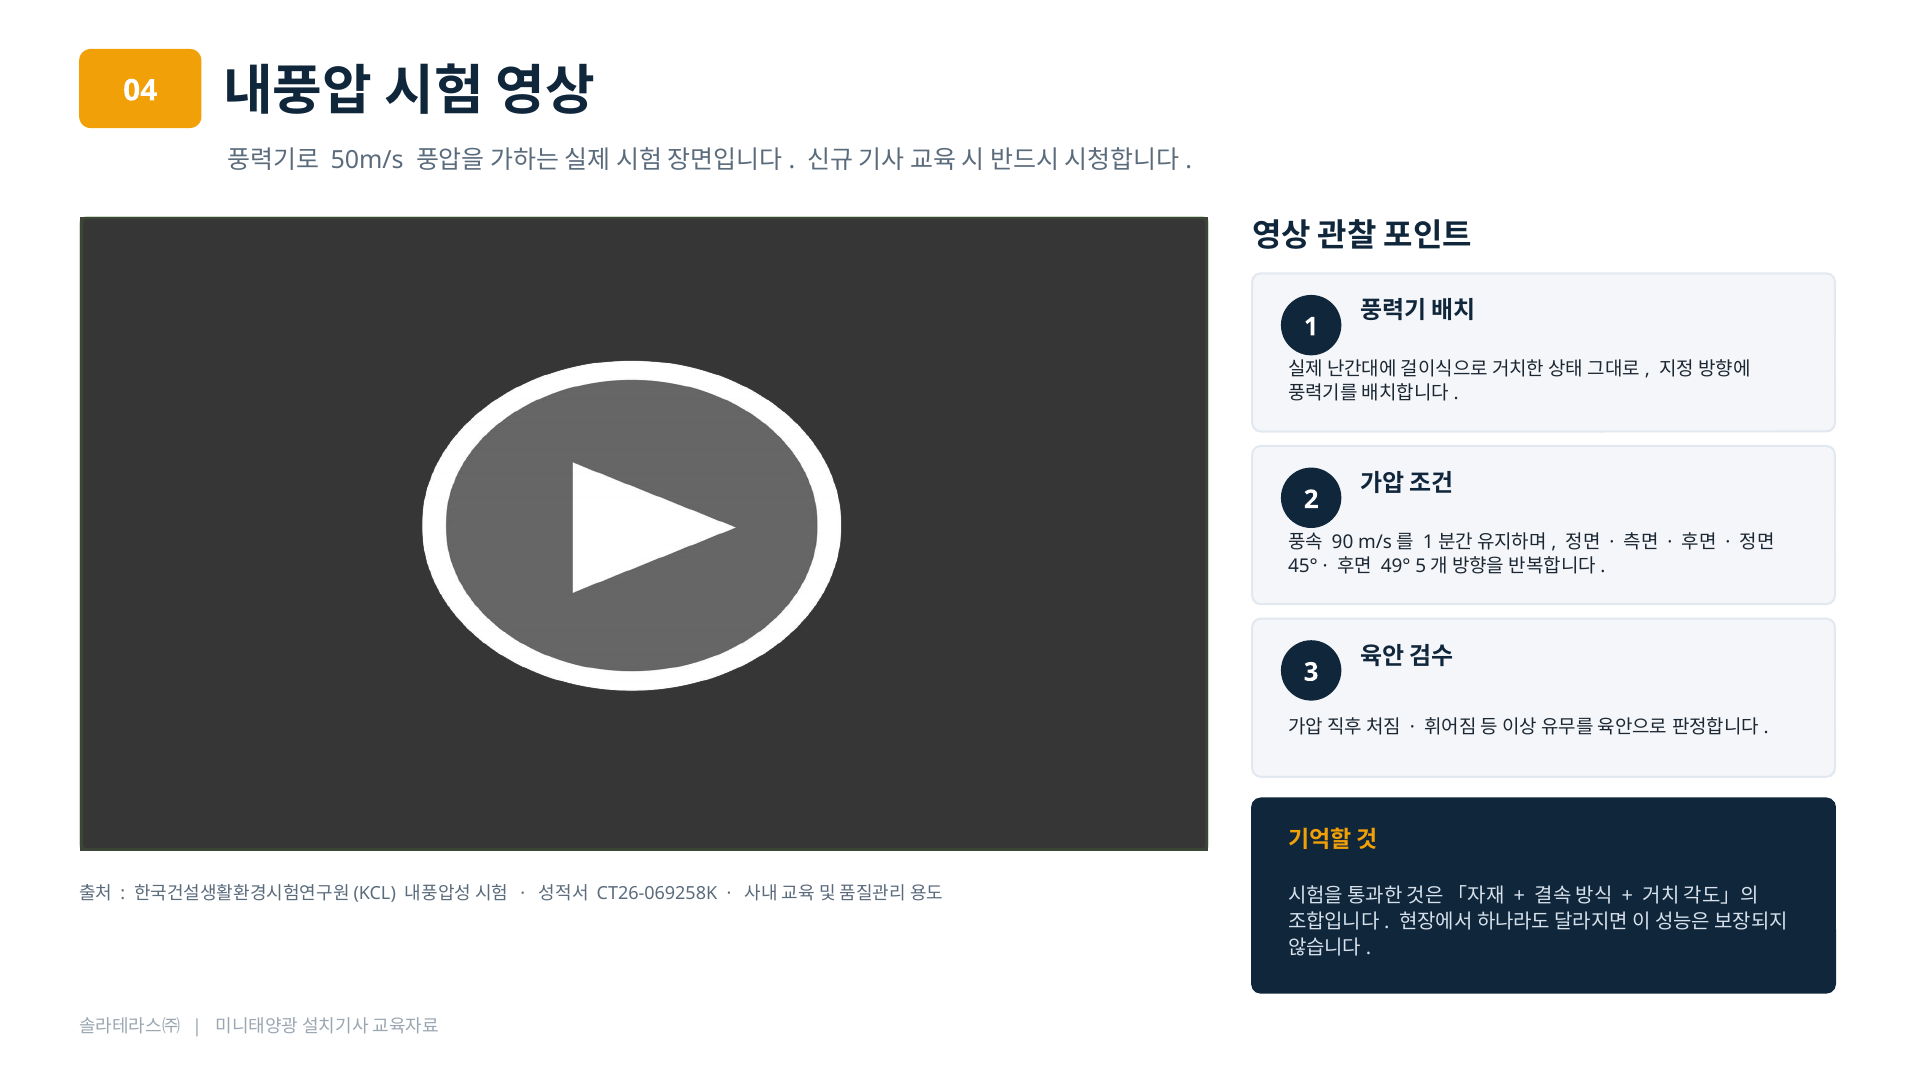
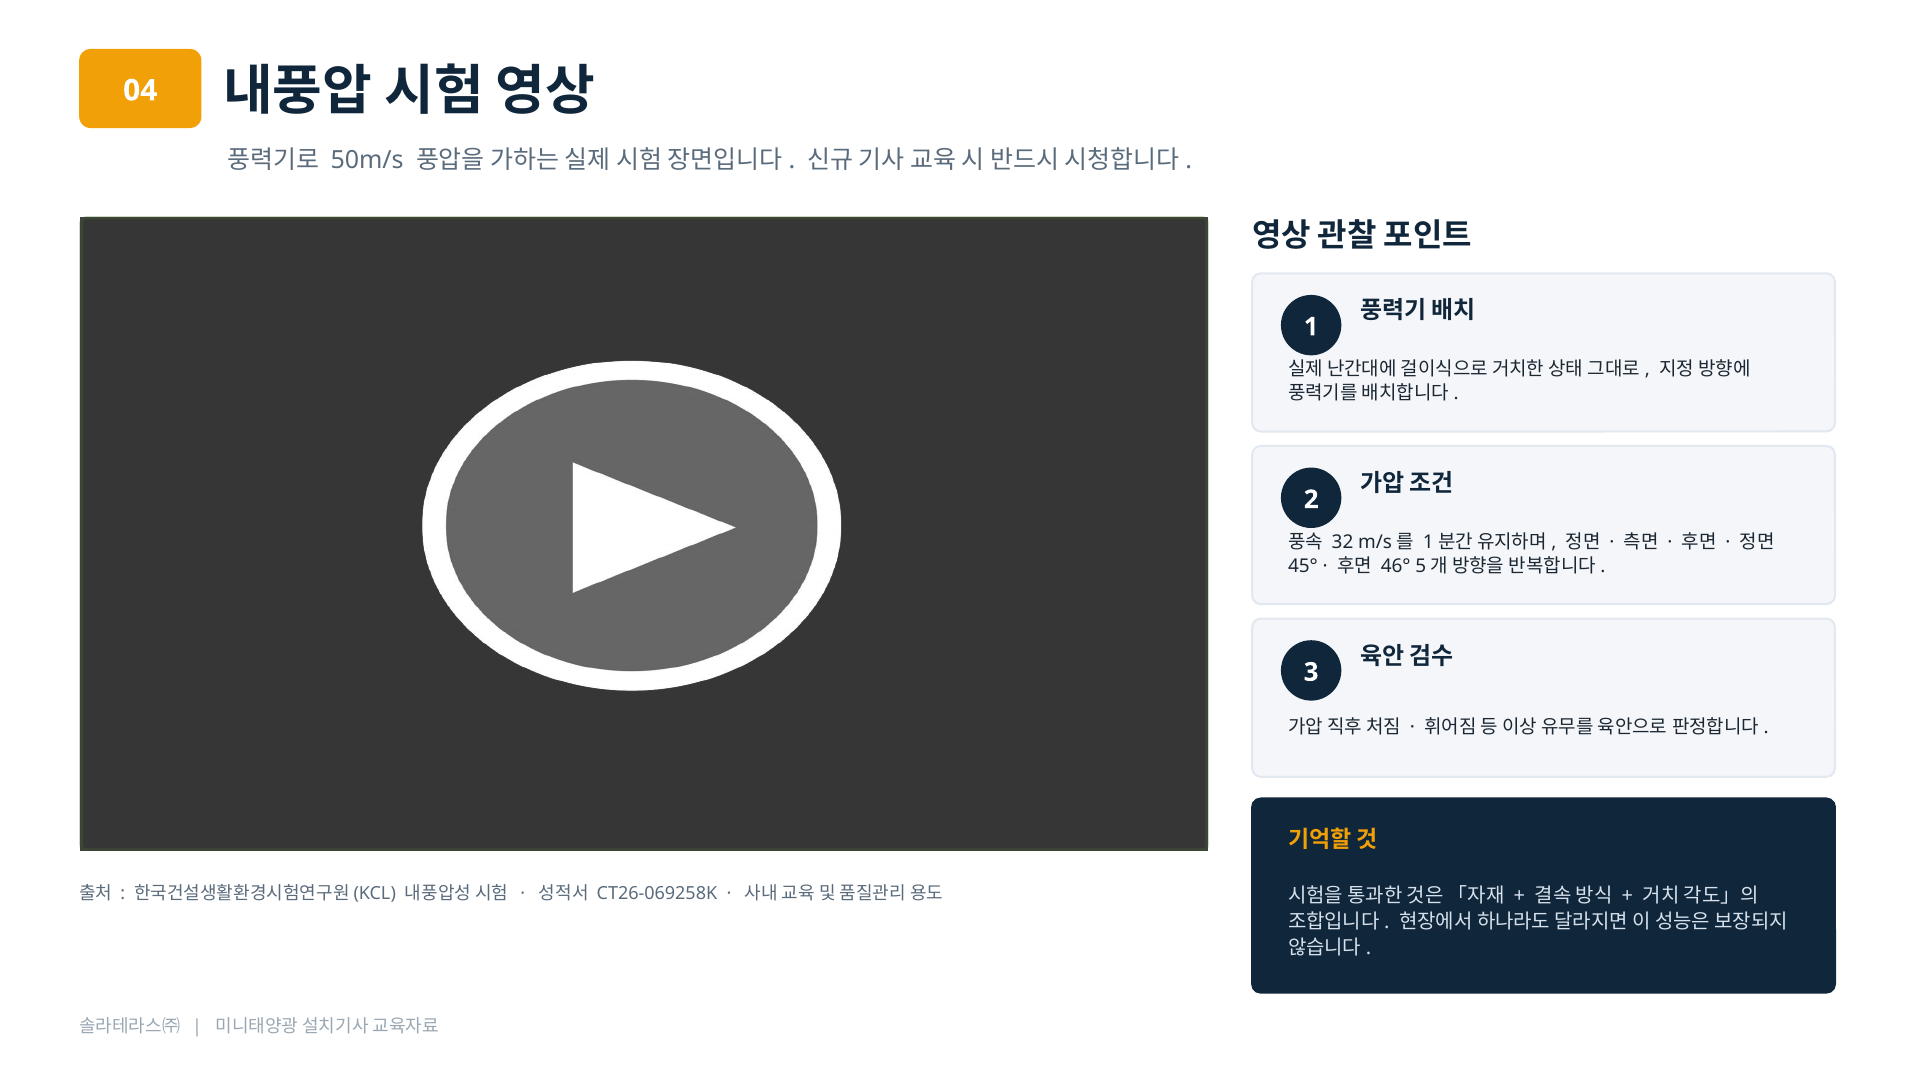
90: 90 -> 32
49°: 49° -> 46°
